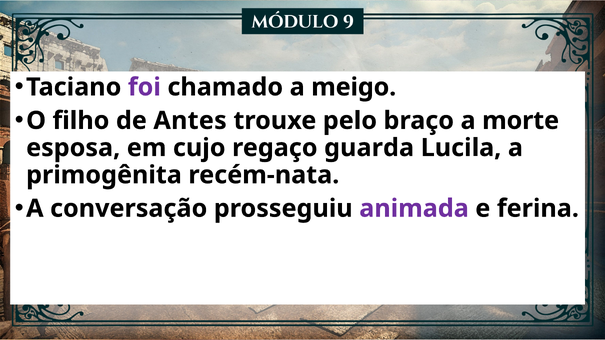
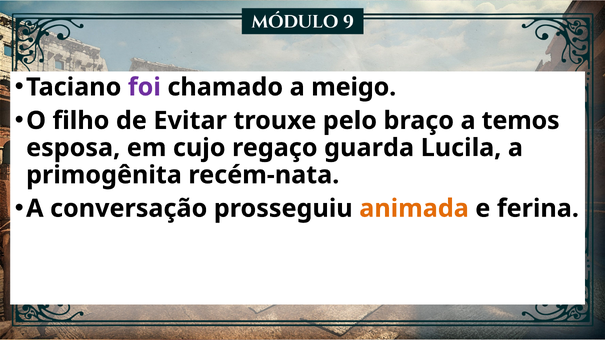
Antes: Antes -> Evitar
morte: morte -> temos
animada colour: purple -> orange
